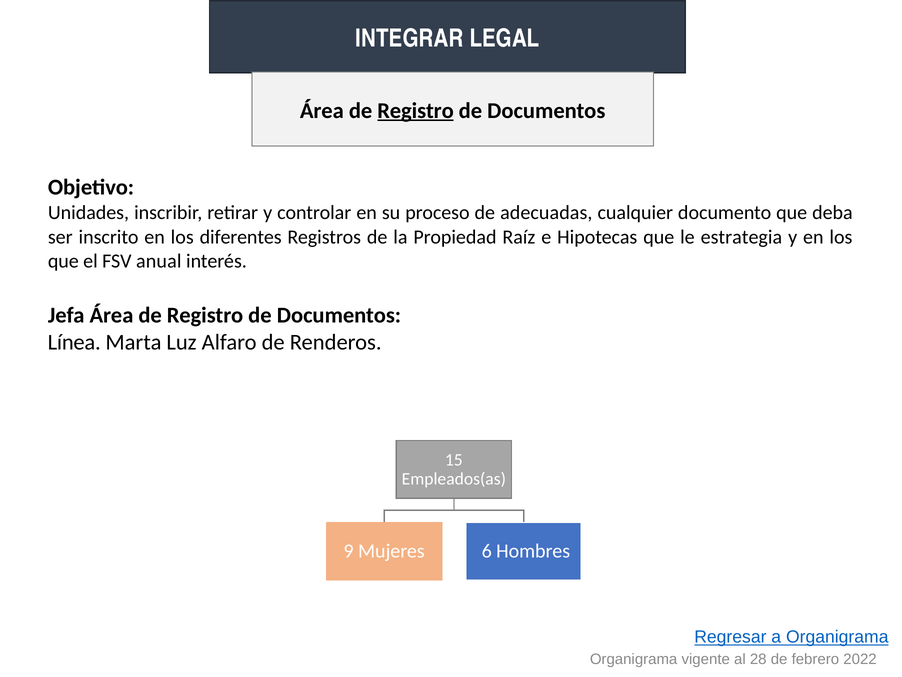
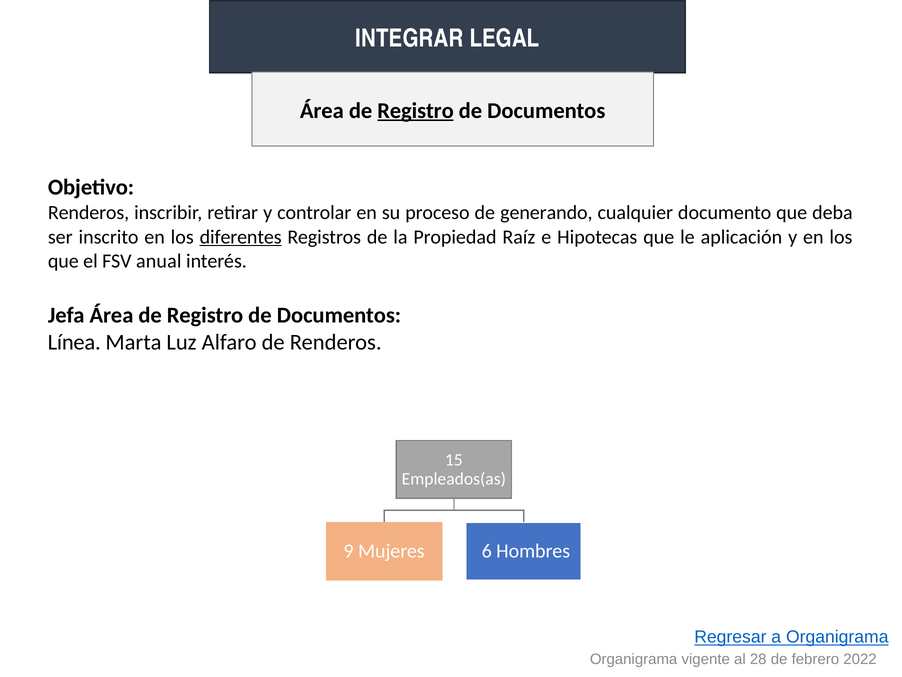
Unidades at (88, 213): Unidades -> Renderos
adecuadas: adecuadas -> generando
diferentes underline: none -> present
estrategia: estrategia -> aplicación
